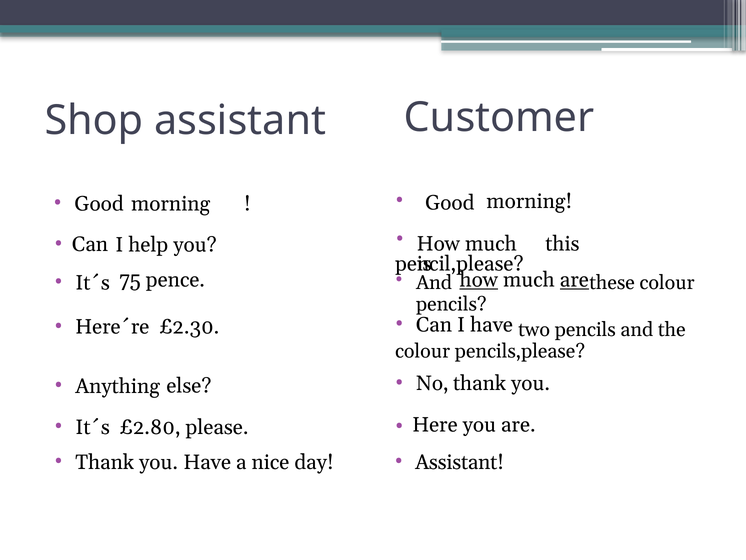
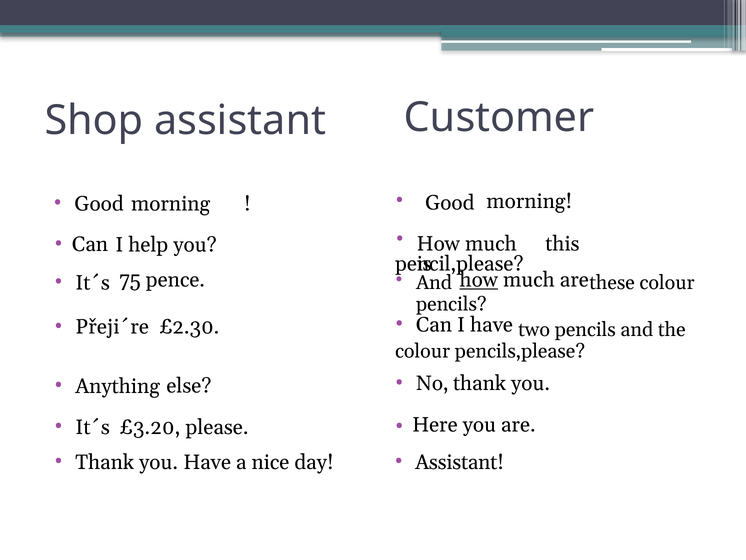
are at (574, 280) underline: present -> none
Here´re: Here´re -> Přeji´re
£2.80: £2.80 -> £3.20
